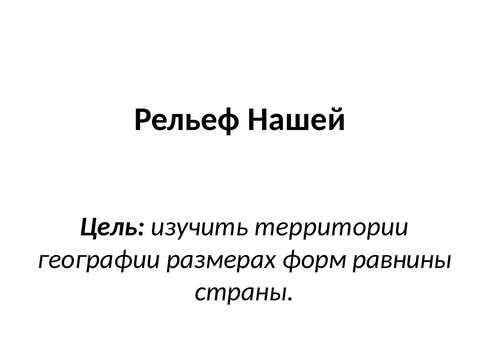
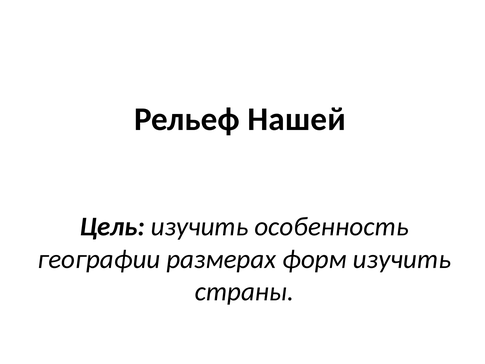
территории: территории -> особенность
форм равнины: равнины -> изучить
